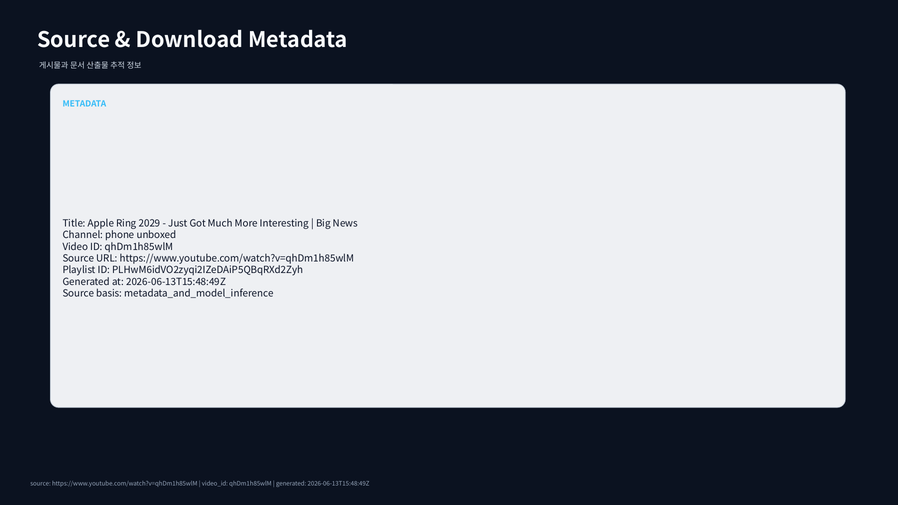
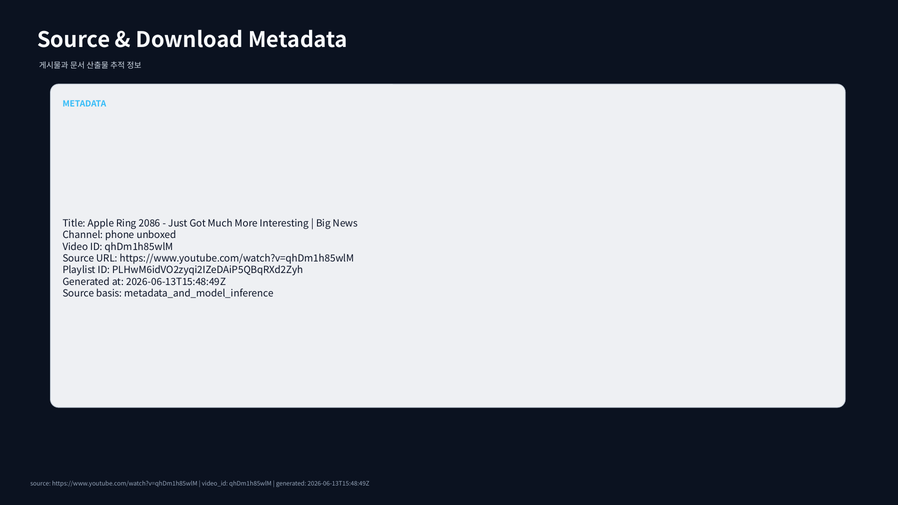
2029: 2029 -> 2086
